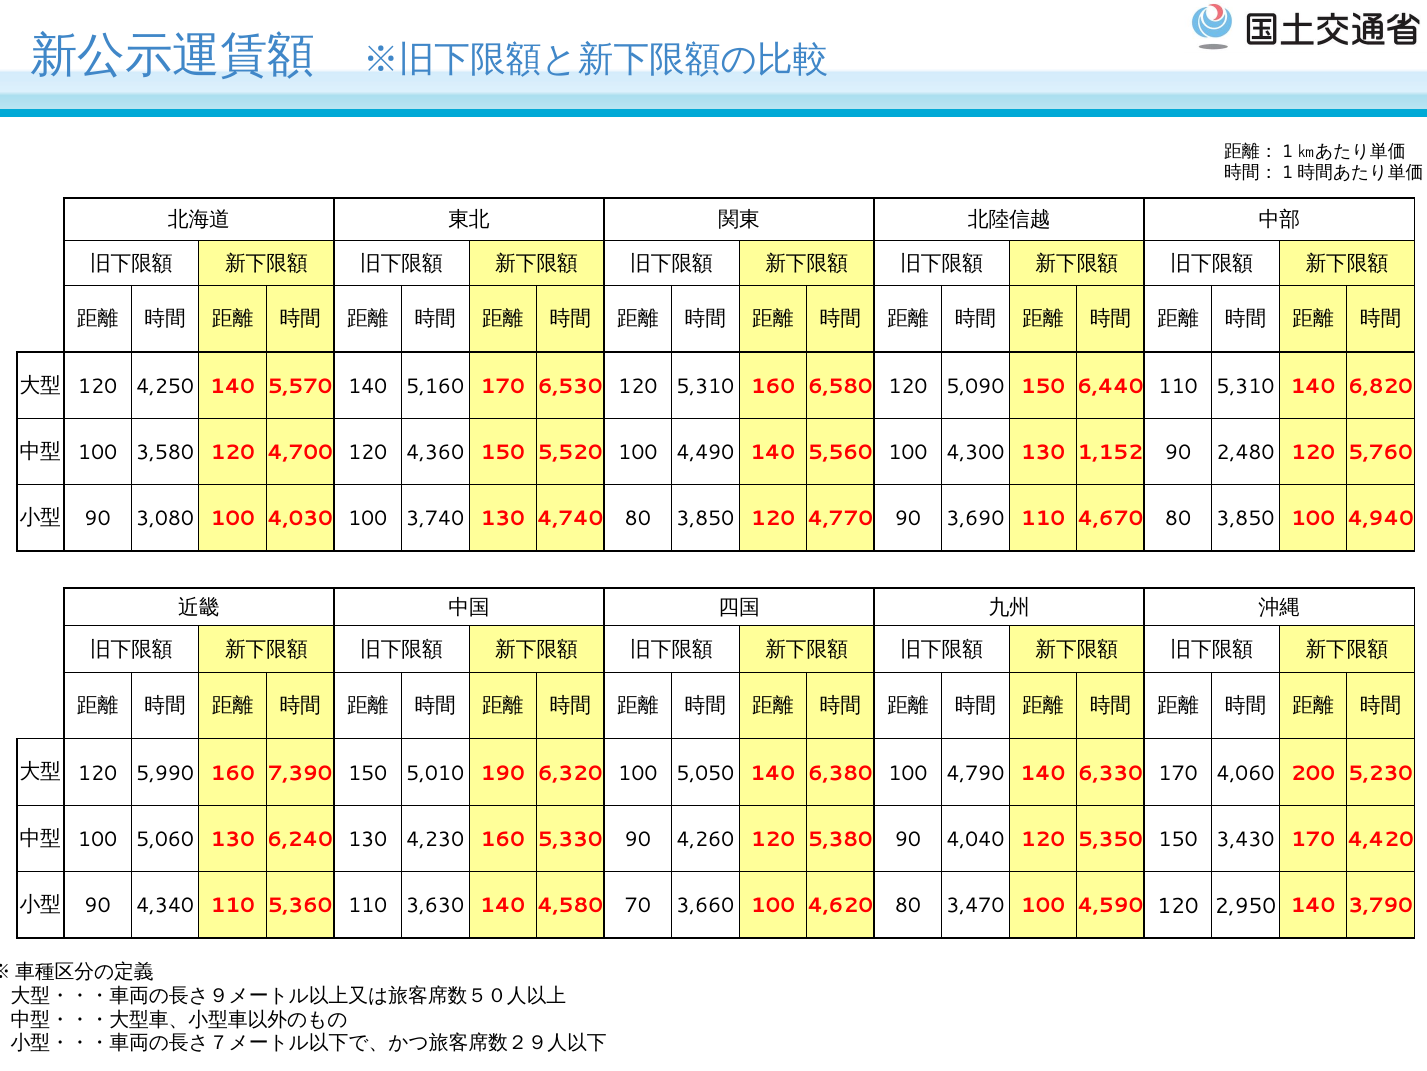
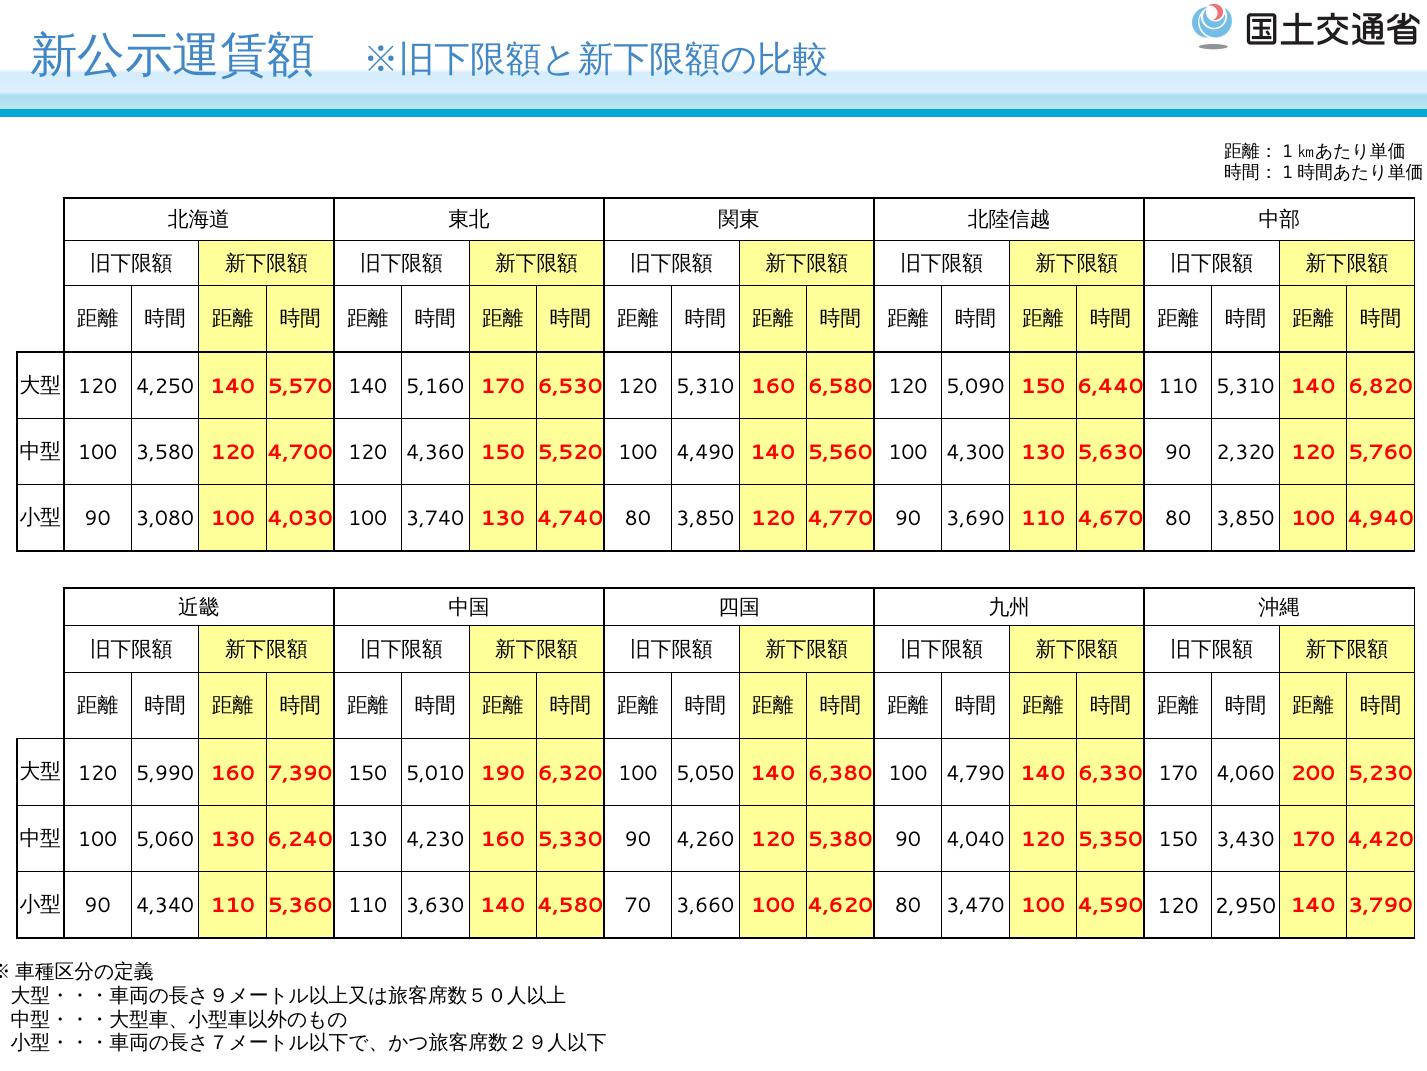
1,152: 1,152 -> 5,630
2,480: 2,480 -> 2,320
